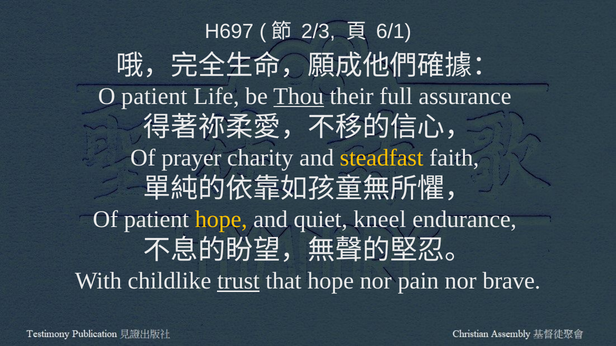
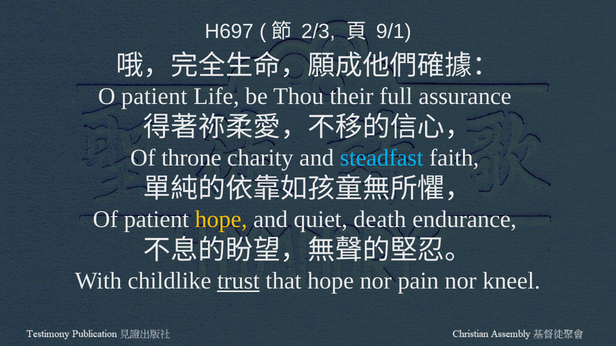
6/1: 6/1 -> 9/1
Thou underline: present -> none
prayer: prayer -> throne
steadfast colour: yellow -> light blue
kneel: kneel -> death
brave: brave -> kneel
